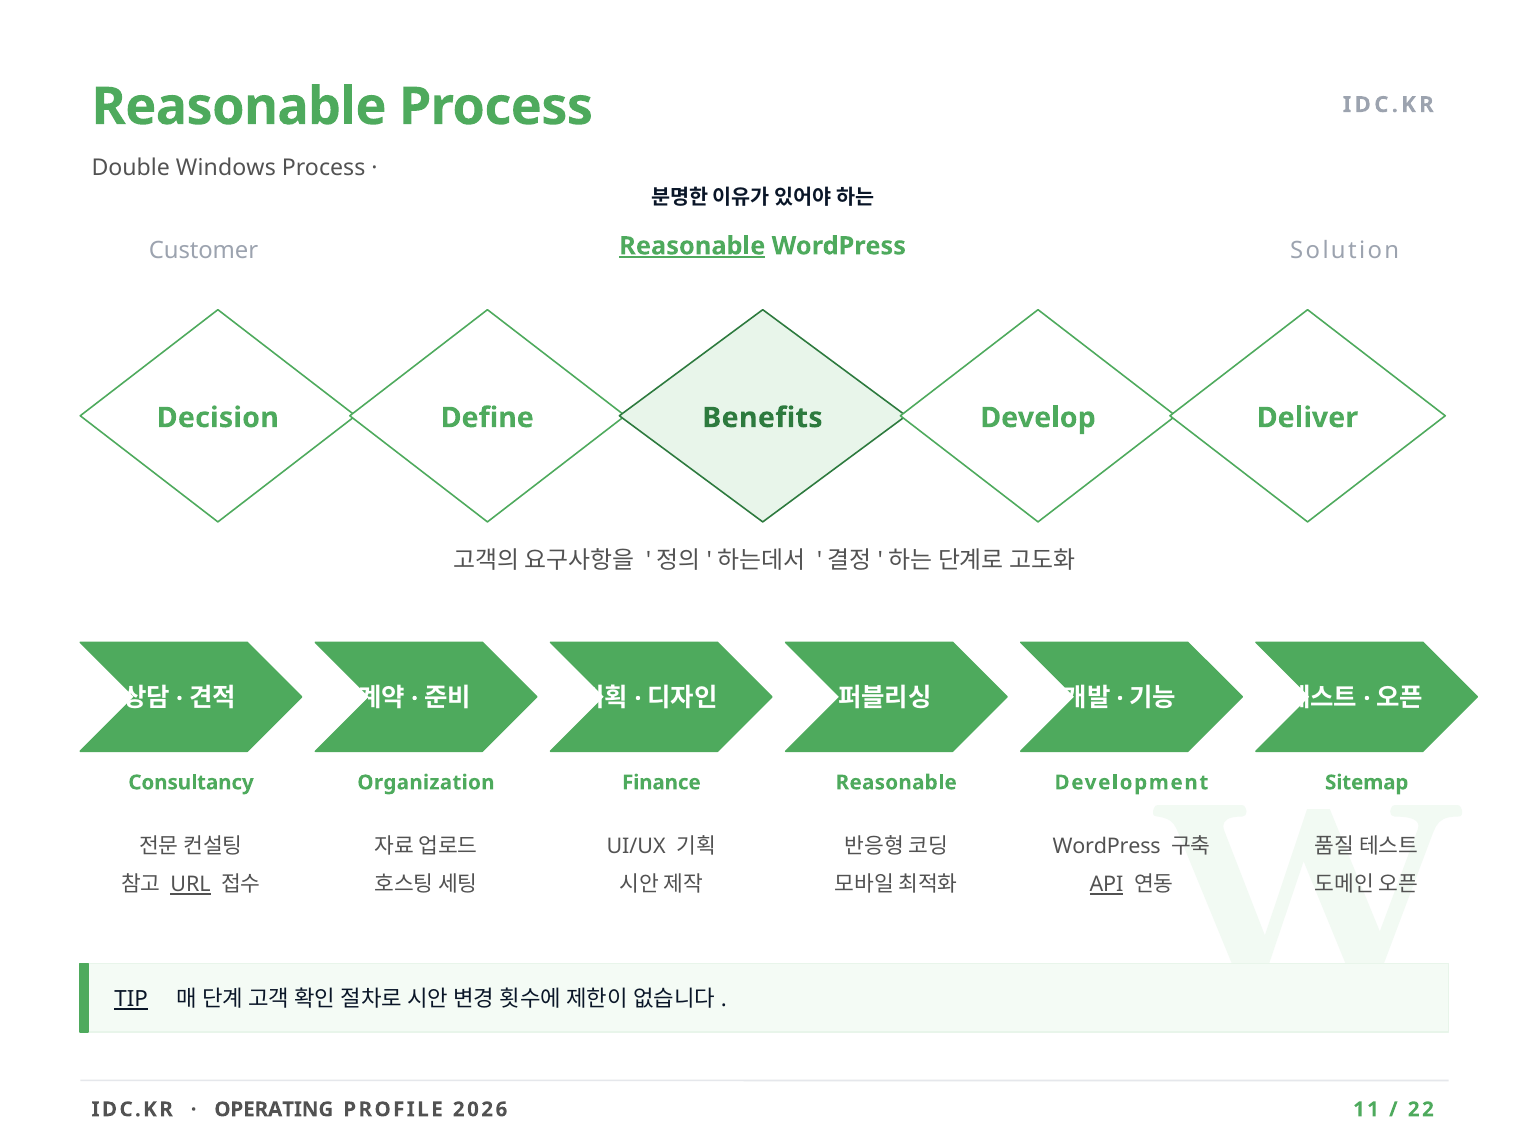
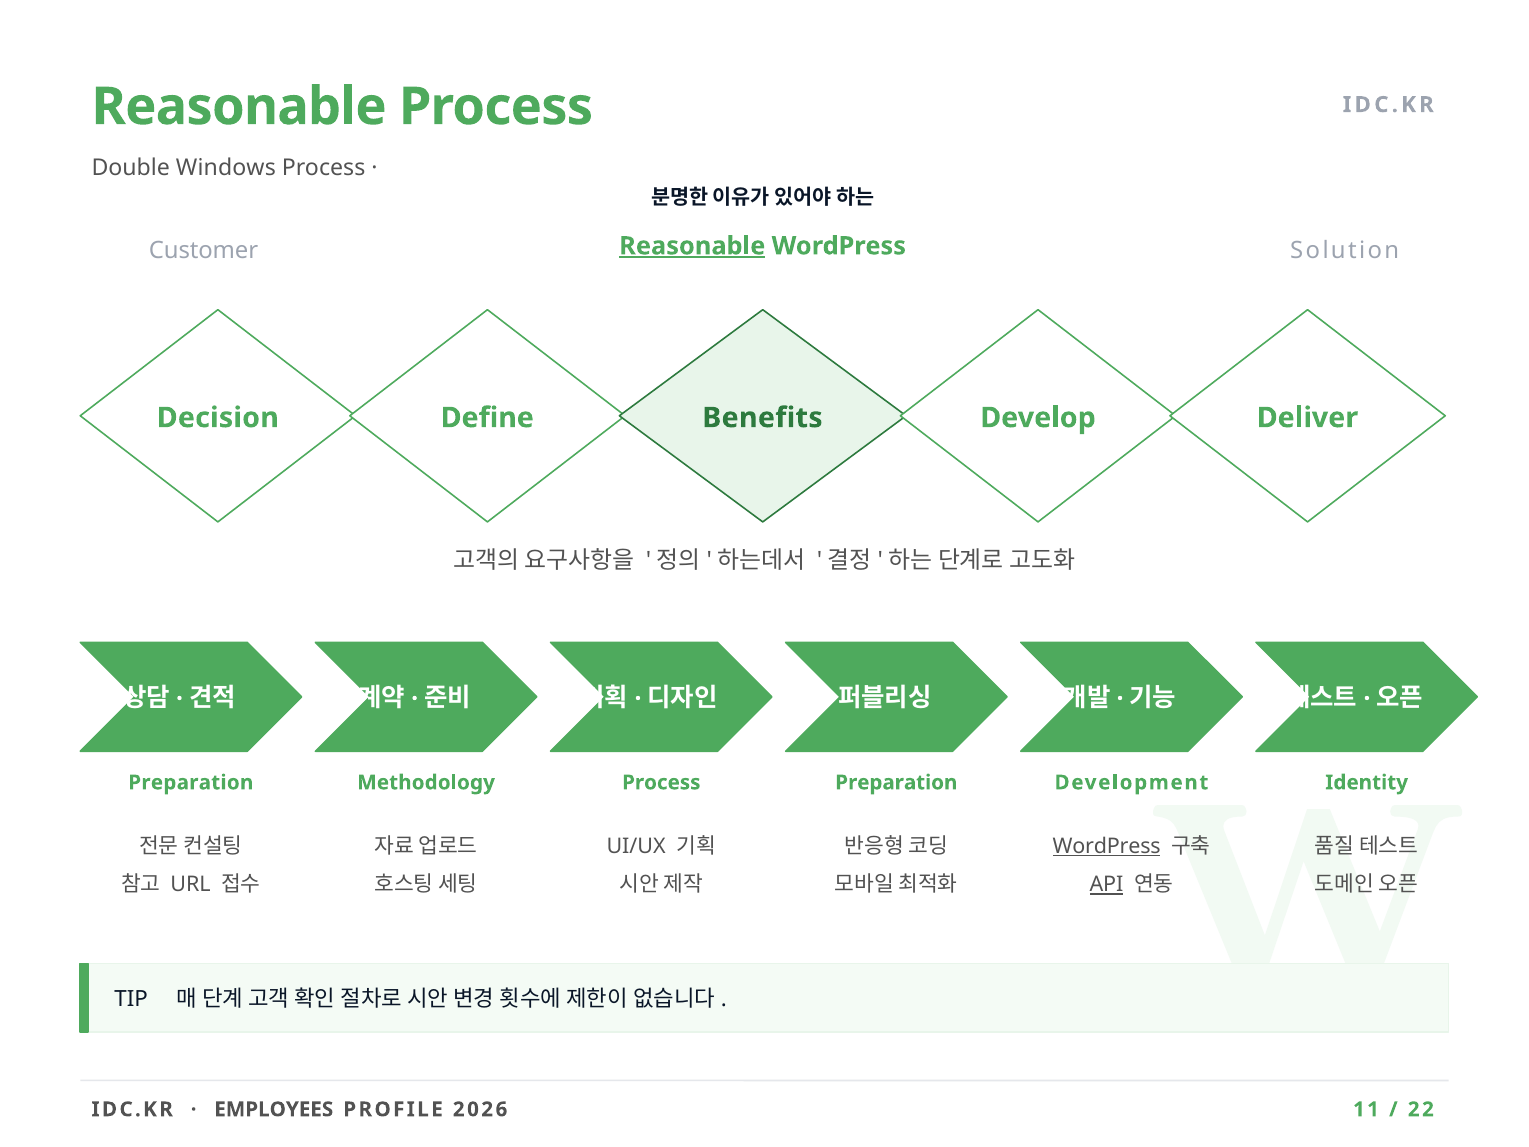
Consultancy at (191, 783): Consultancy -> Preparation
Organization: Organization -> Methodology
Finance at (661, 783): Finance -> Process
Reasonable at (896, 783): Reasonable -> Preparation
Sitemap: Sitemap -> Identity
WordPress at (1107, 846) underline: none -> present
URL underline: present -> none
TIP underline: present -> none
OPERATING: OPERATING -> EMPLOYEES
